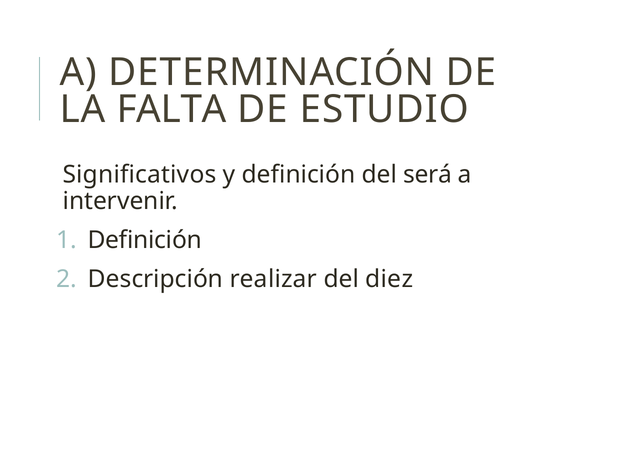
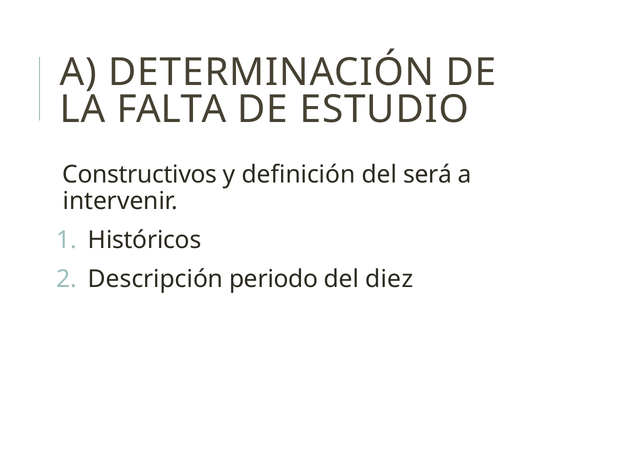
Significativos: Significativos -> Constructivos
Definición at (145, 240): Definición -> Históricos
realizar: realizar -> periodo
